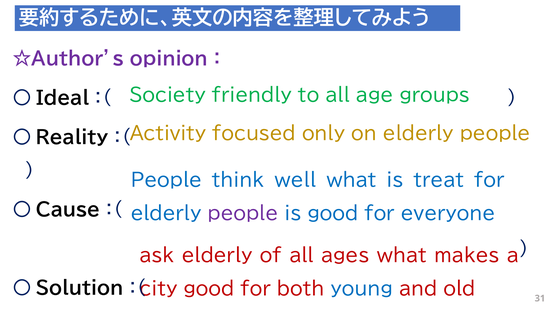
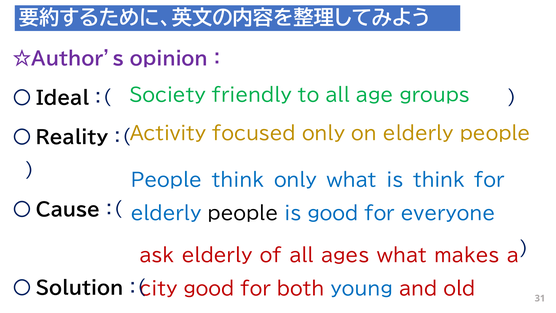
think well: well -> only
is treat: treat -> think
people at (243, 214) colour: purple -> black
